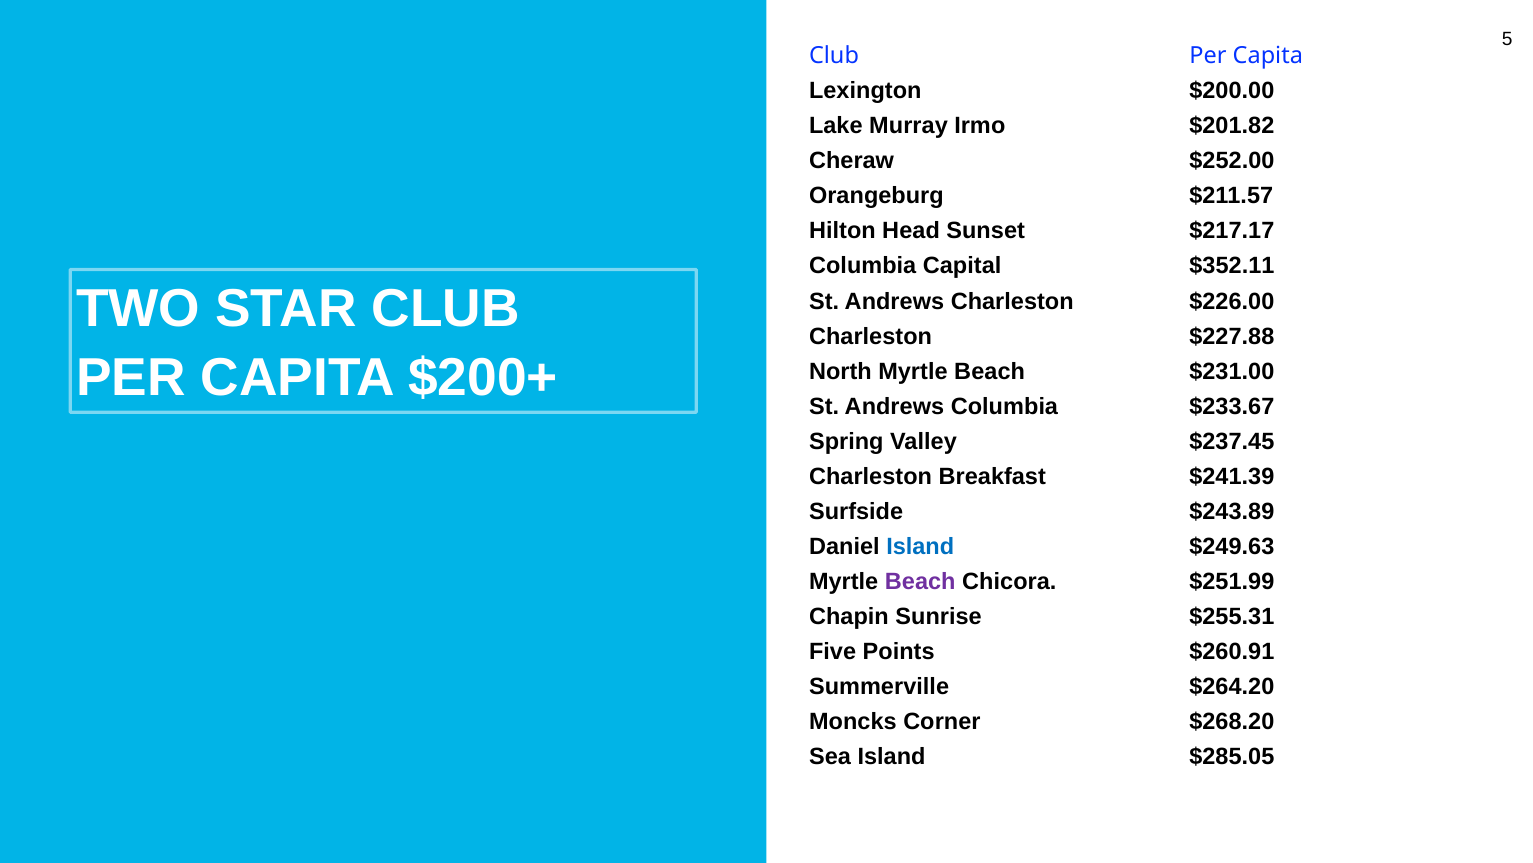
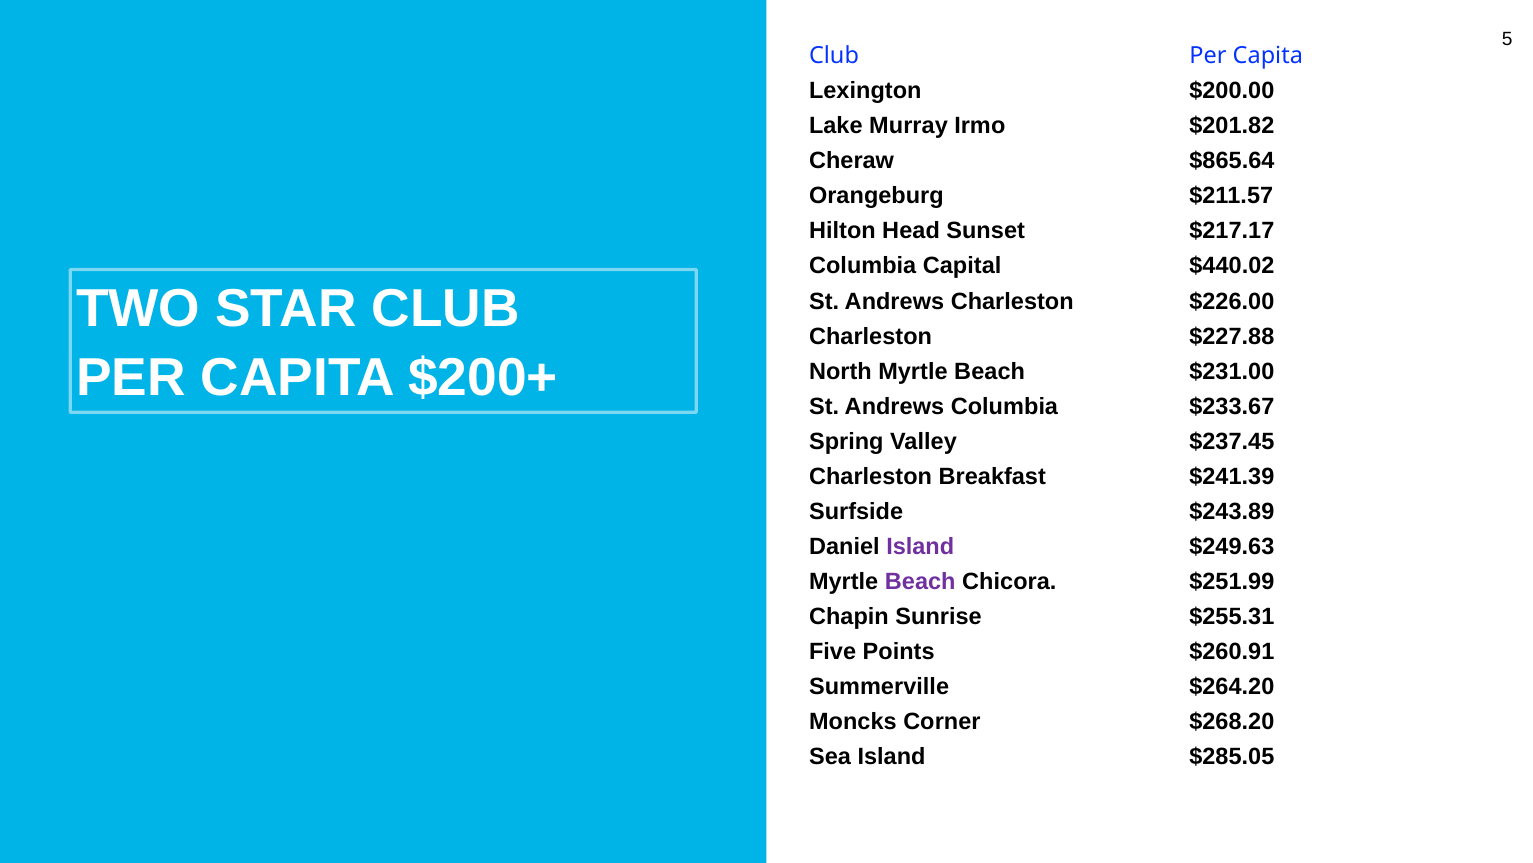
$252.00: $252.00 -> $865.64
$352.11: $352.11 -> $440.02
Island at (920, 546) colour: blue -> purple
